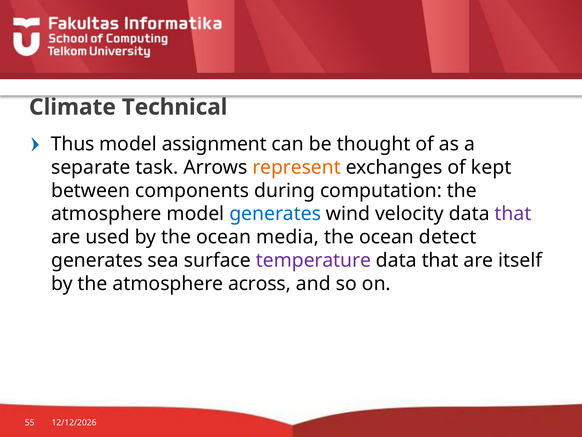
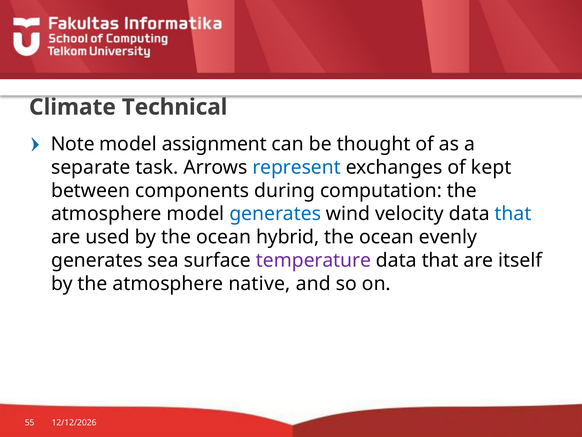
Thus: Thus -> Note
represent colour: orange -> blue
that at (513, 214) colour: purple -> blue
media: media -> hybrid
detect: detect -> evenly
across: across -> native
